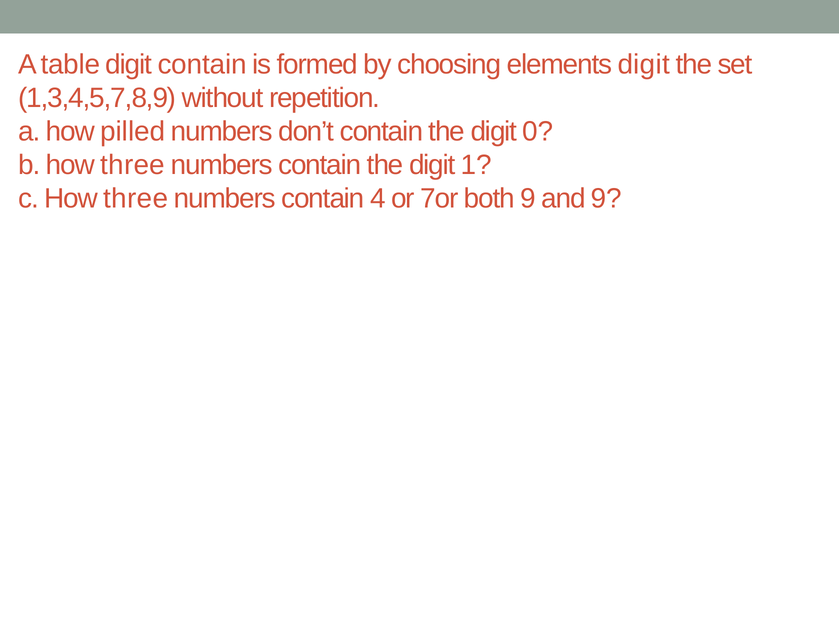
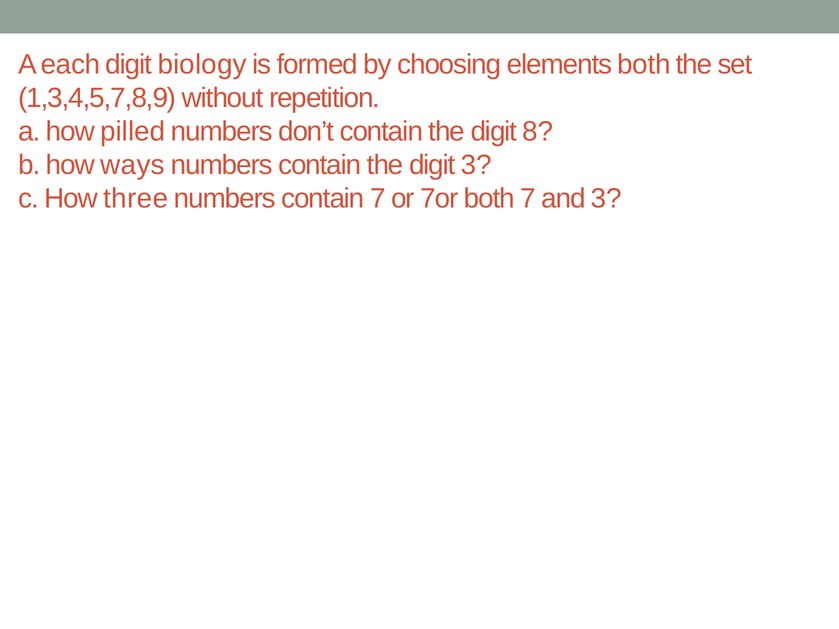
table: table -> each
digit contain: contain -> biology
elements digit: digit -> both
0: 0 -> 8
b how three: three -> ways
digit 1: 1 -> 3
contain 4: 4 -> 7
both 9: 9 -> 7
and 9: 9 -> 3
